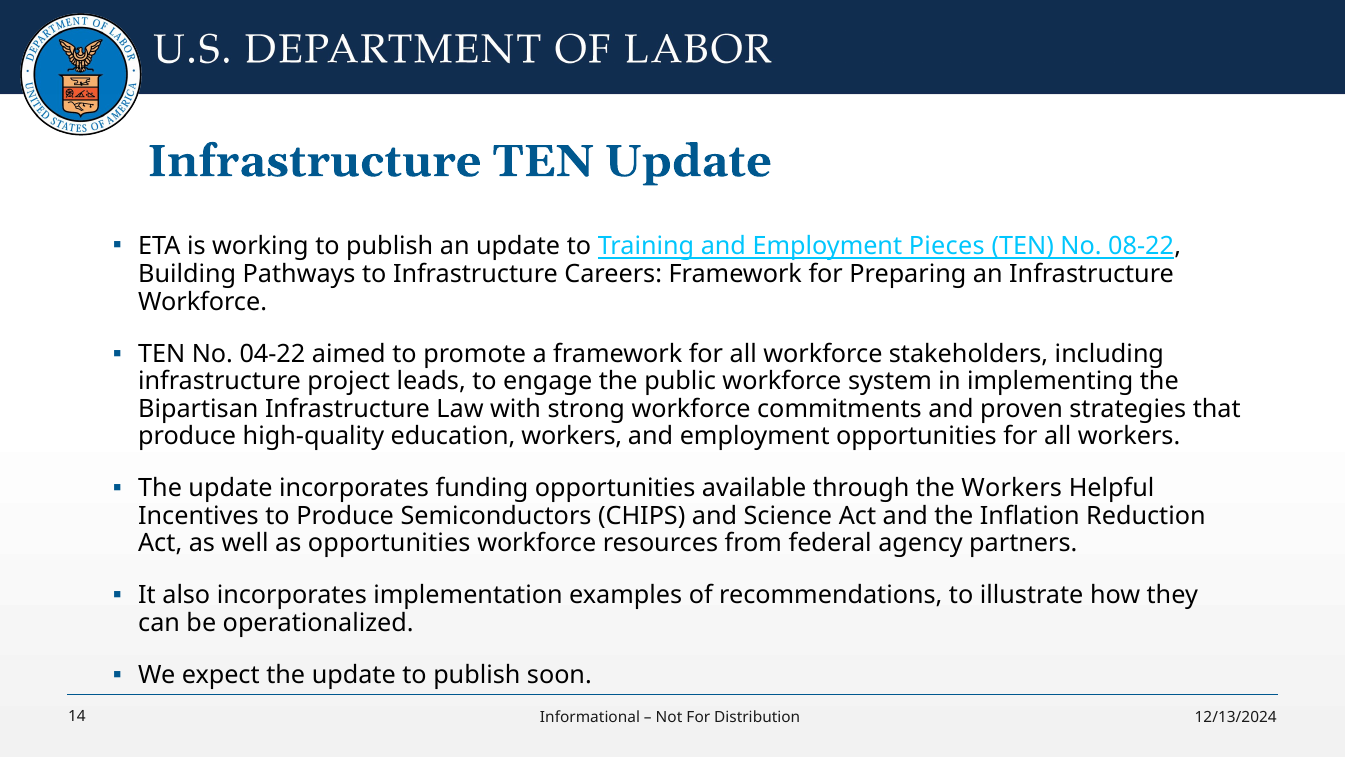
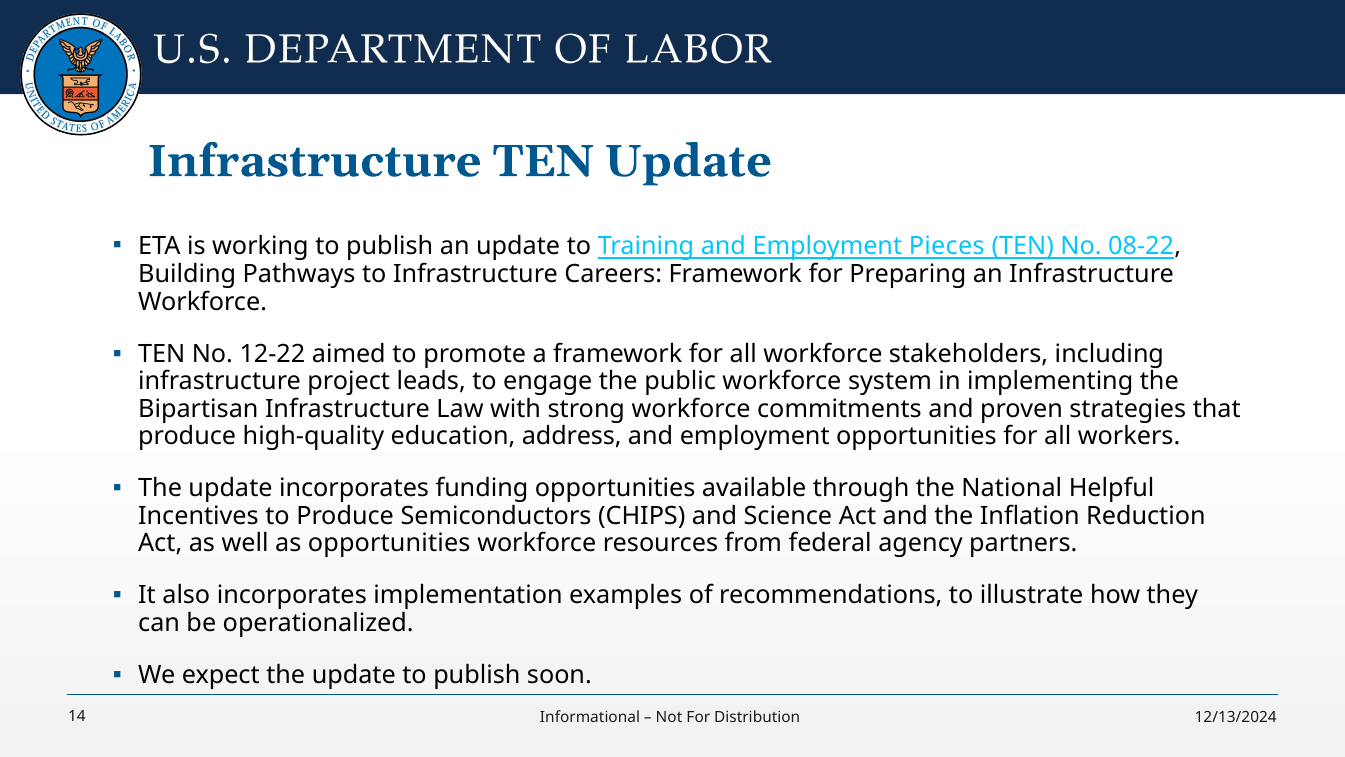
04-22: 04-22 -> 12-22
education workers: workers -> address
the Workers: Workers -> National
